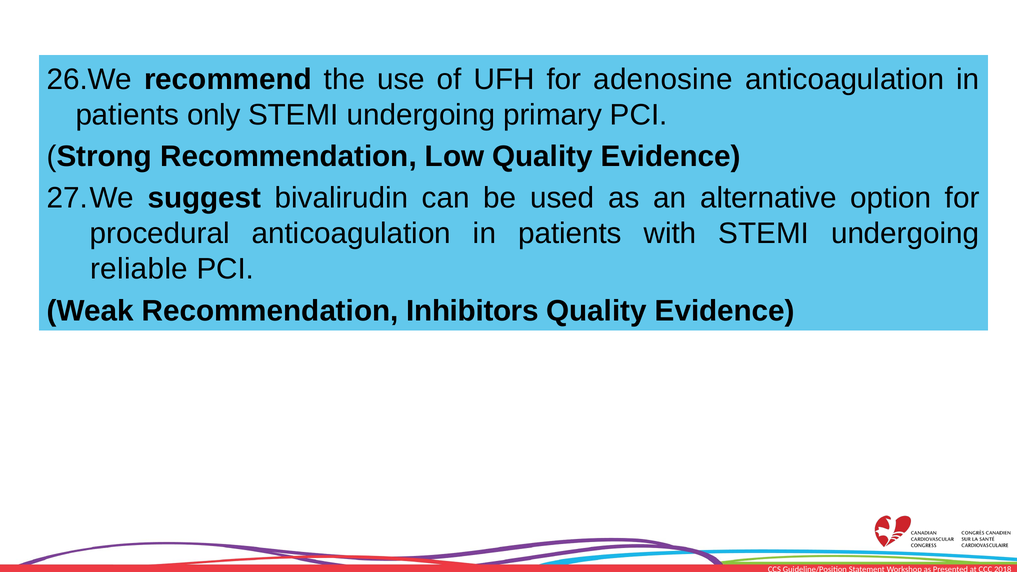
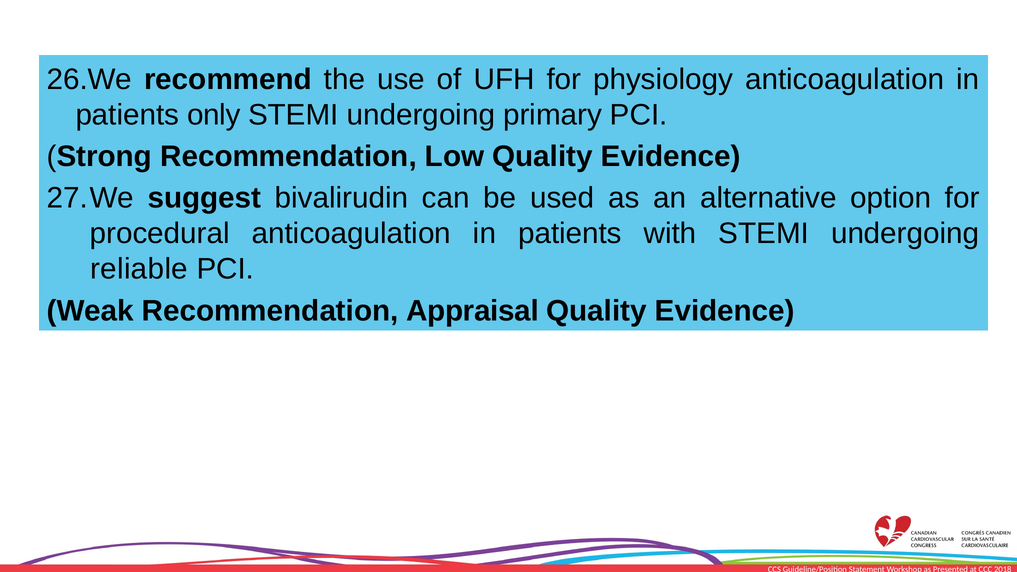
adenosine: adenosine -> physiology
Inhibitors: Inhibitors -> Appraisal
